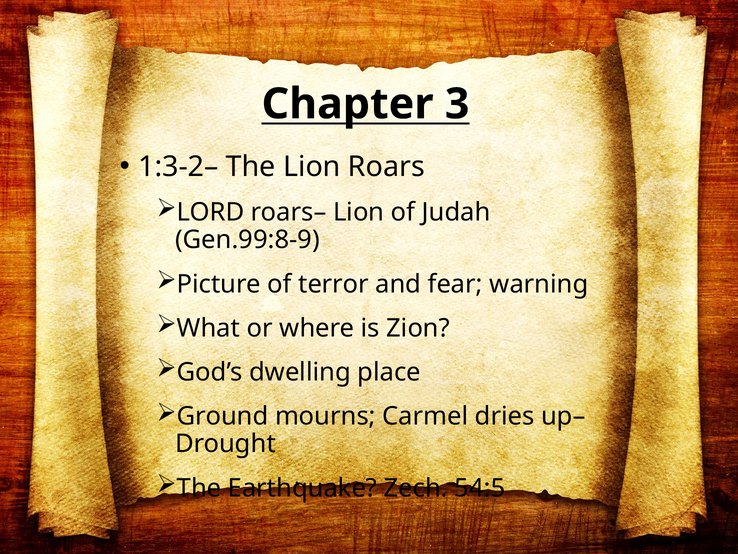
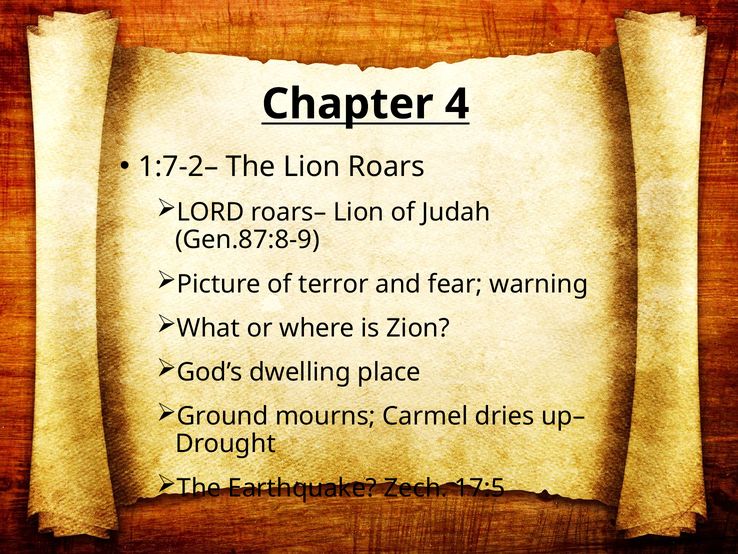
3: 3 -> 4
1:3-2–: 1:3-2– -> 1:7-2–
Gen.99:8-9: Gen.99:8-9 -> Gen.87:8-9
54:5: 54:5 -> 17:5
